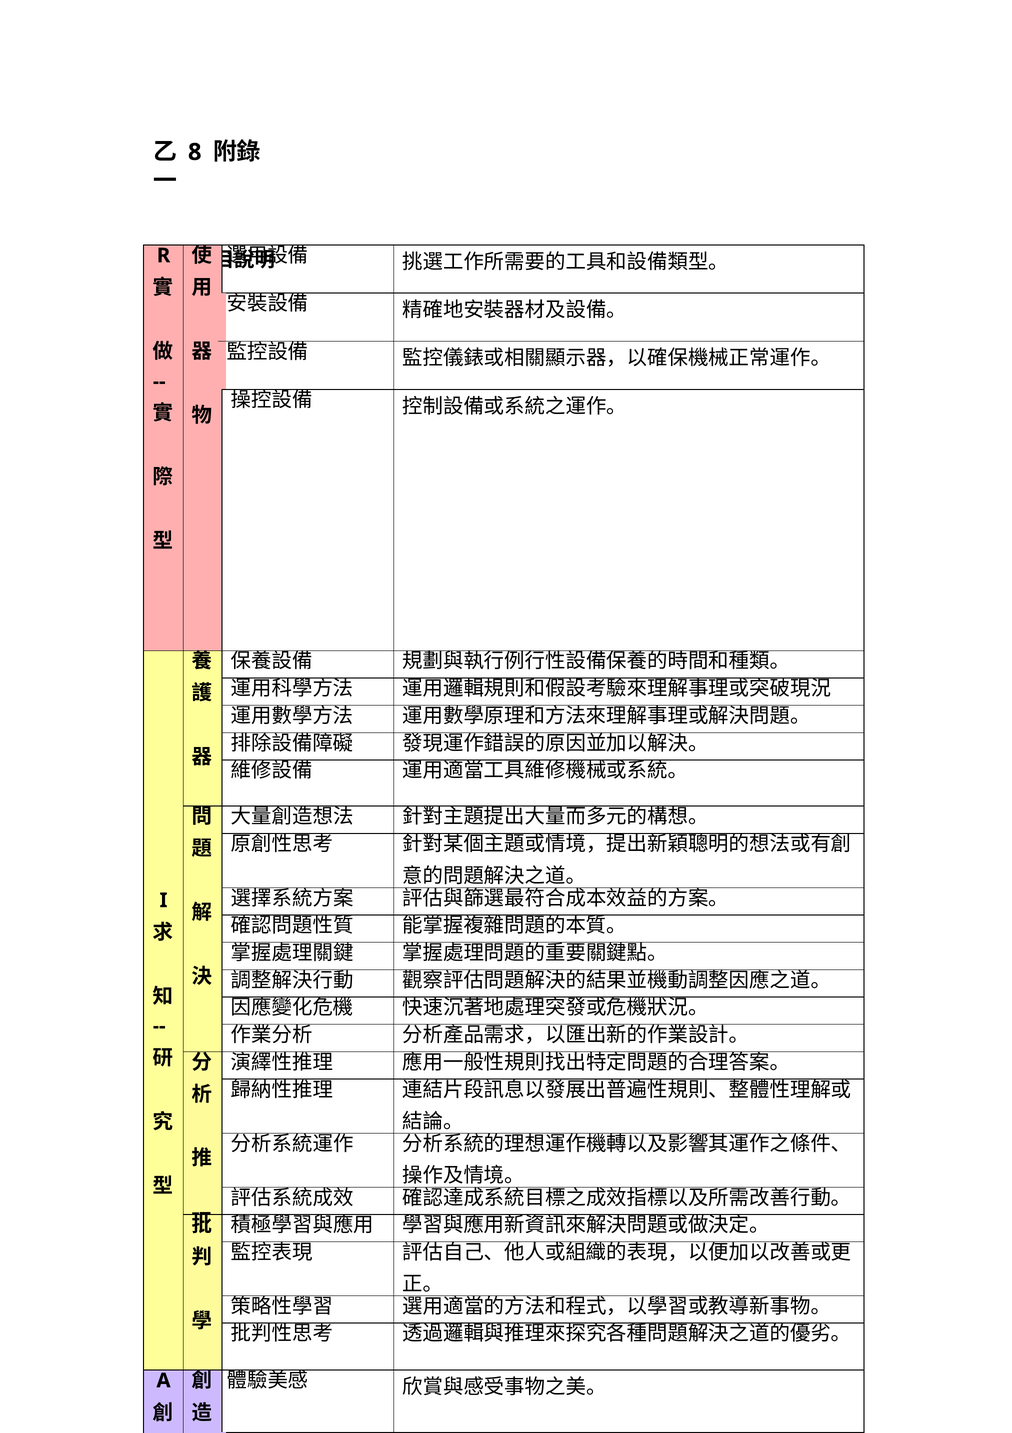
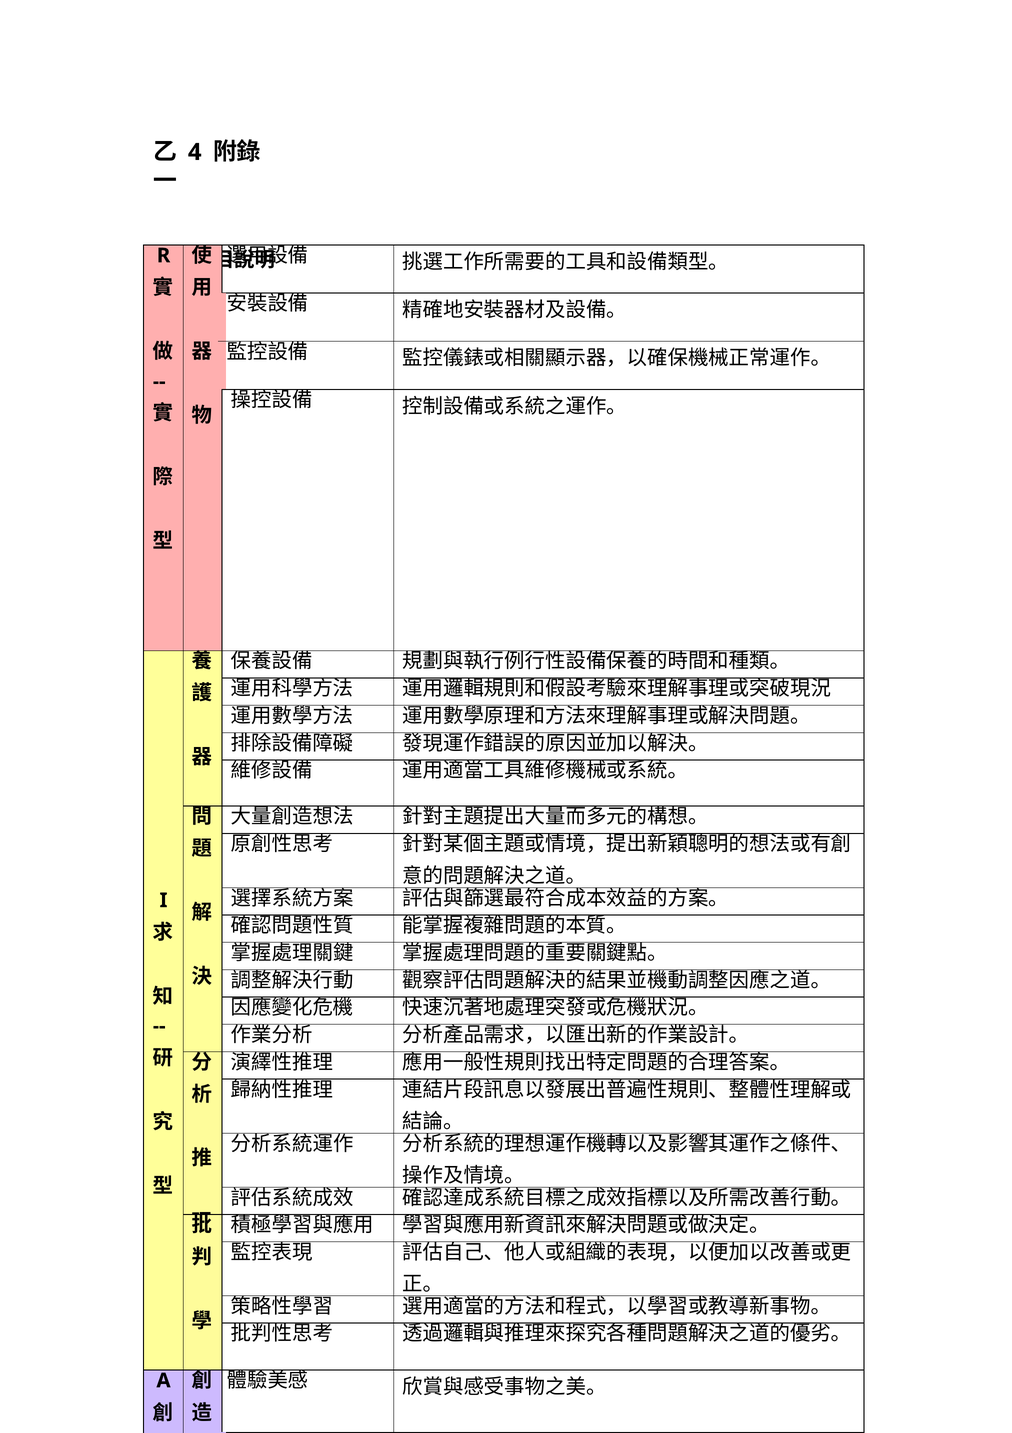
8: 8 -> 4
